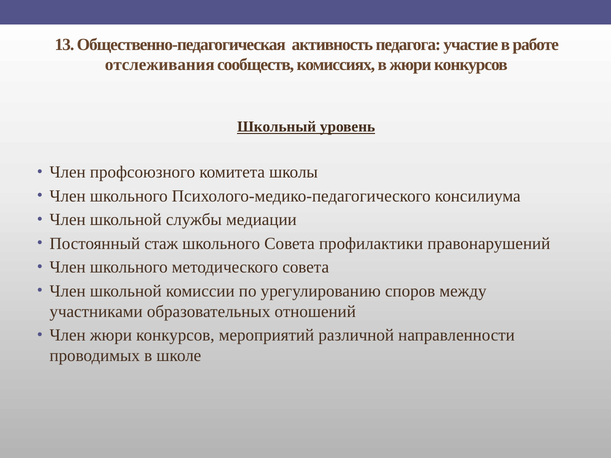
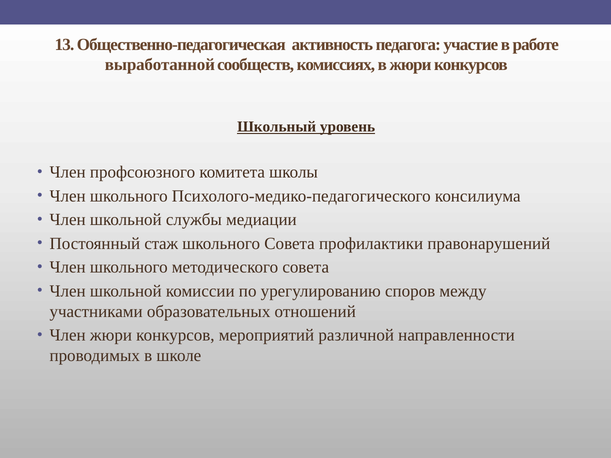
отслеживания: отслеживания -> выработанной
